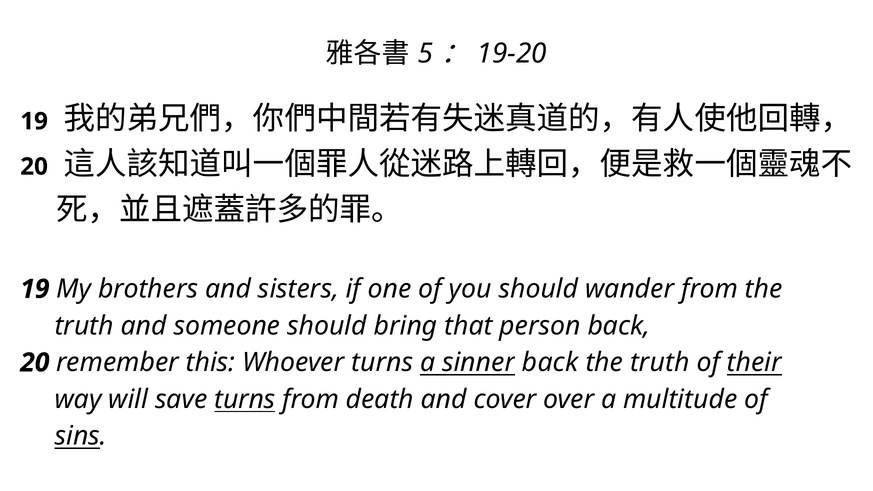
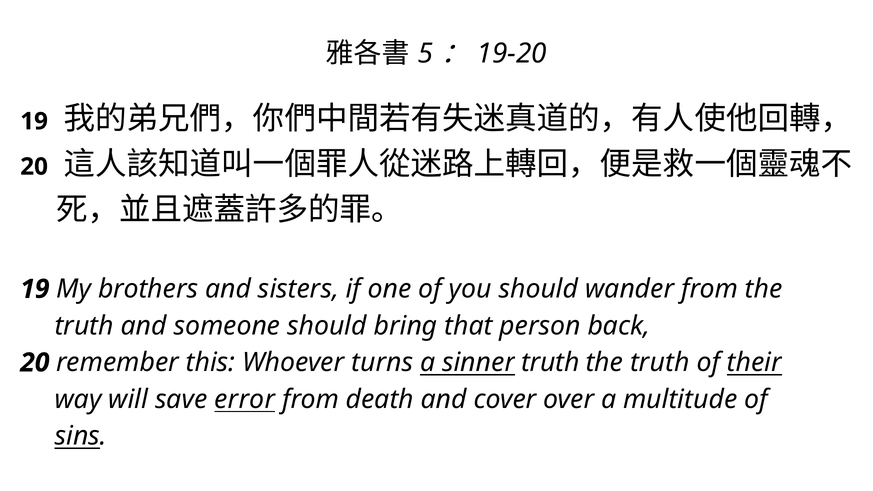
sinner back: back -> truth
save turns: turns -> error
